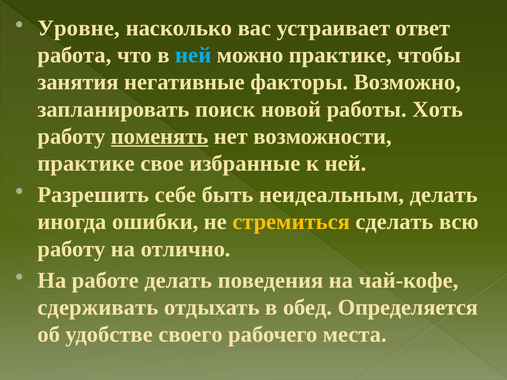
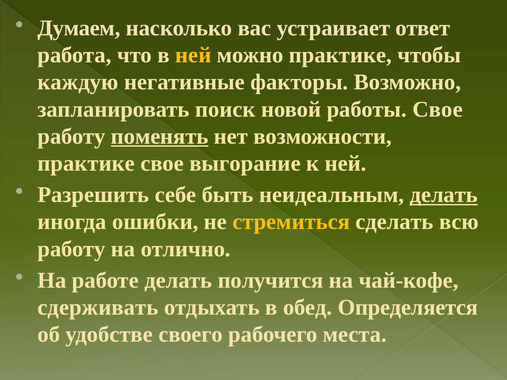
Уровне: Уровне -> Думаем
ней at (193, 55) colour: light blue -> yellow
занятия: занятия -> каждую
работы Хоть: Хоть -> Свое
избранные: избранные -> выгорание
делать at (444, 195) underline: none -> present
поведения: поведения -> получится
